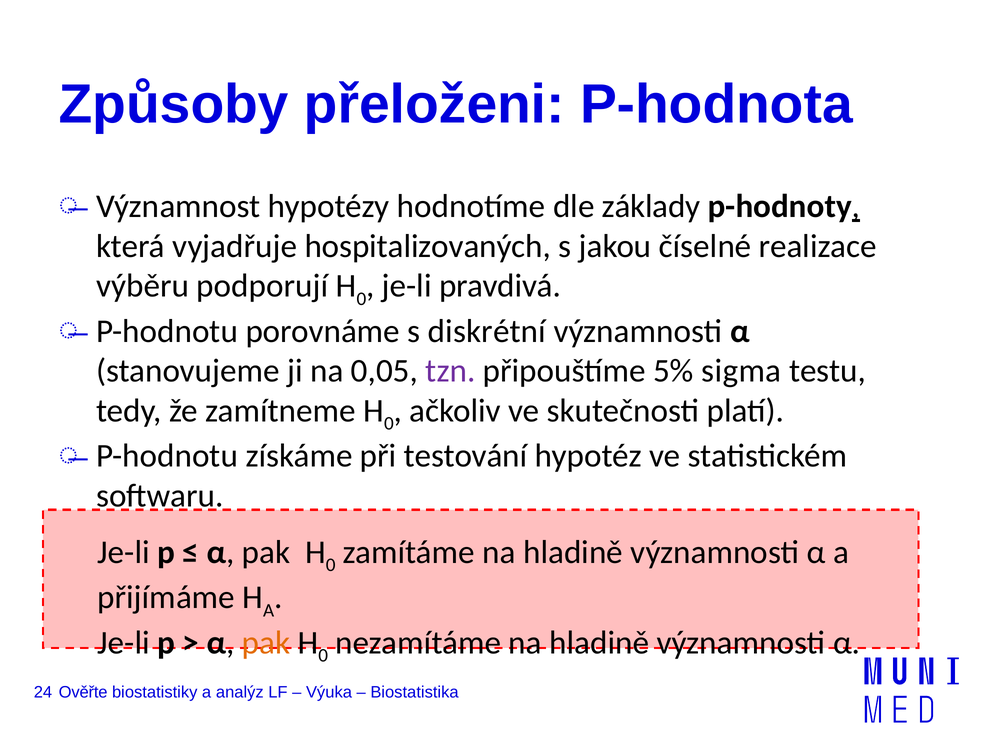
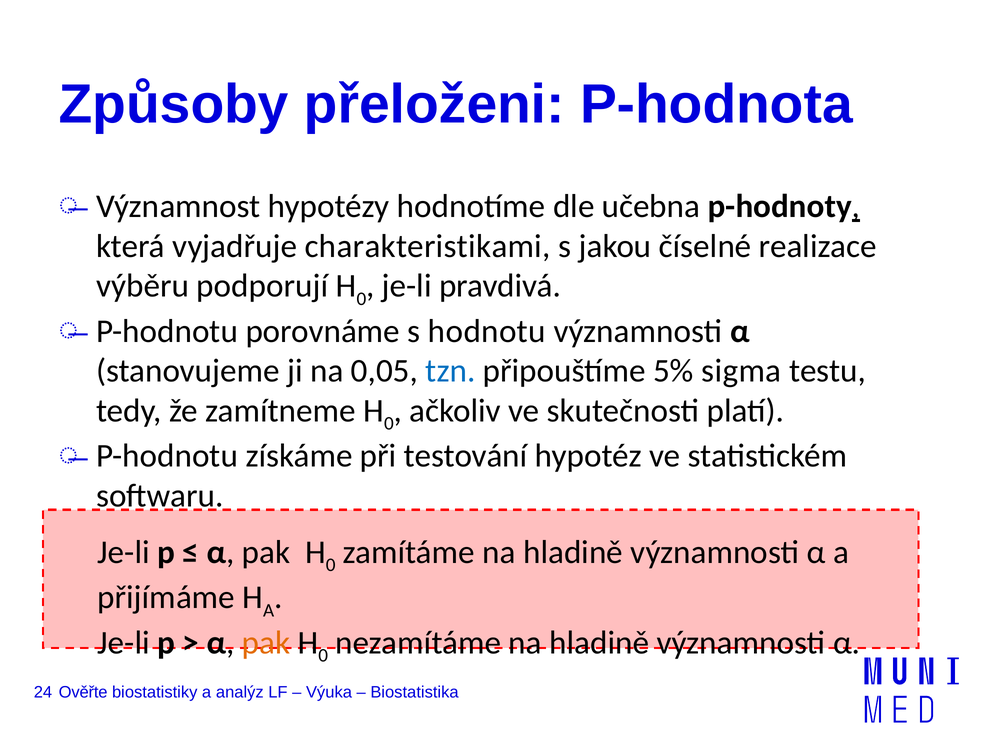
základy: základy -> učebna
hospitalizovaných: hospitalizovaných -> charakteristikami
diskrétní: diskrétní -> hodnotu
tzn colour: purple -> blue
